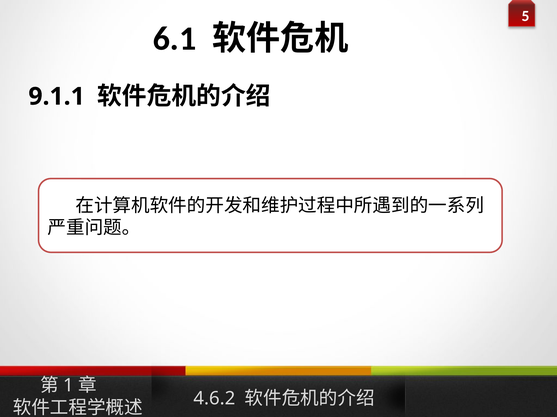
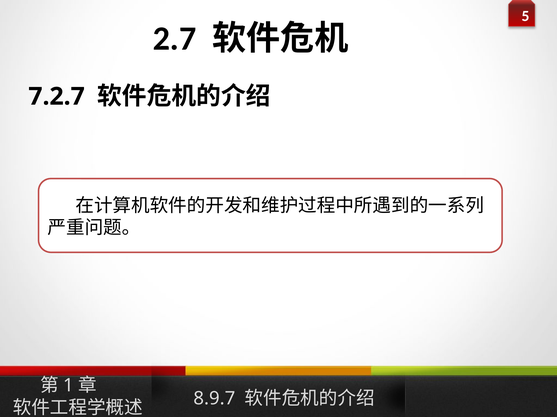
6.1: 6.1 -> 2.7
9.1.1: 9.1.1 -> 7.2.7
4.6.2: 4.6.2 -> 8.9.7
